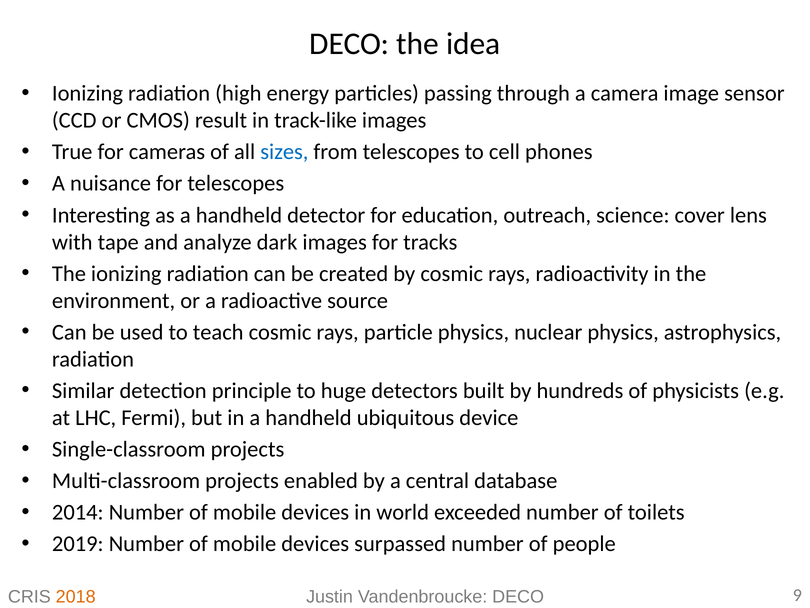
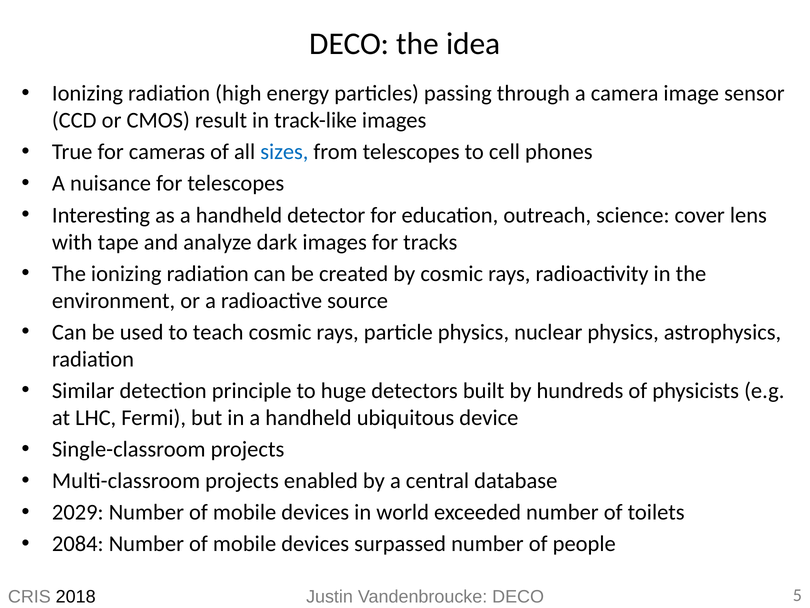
2014: 2014 -> 2029
2019: 2019 -> 2084
2018 colour: orange -> black
9: 9 -> 5
